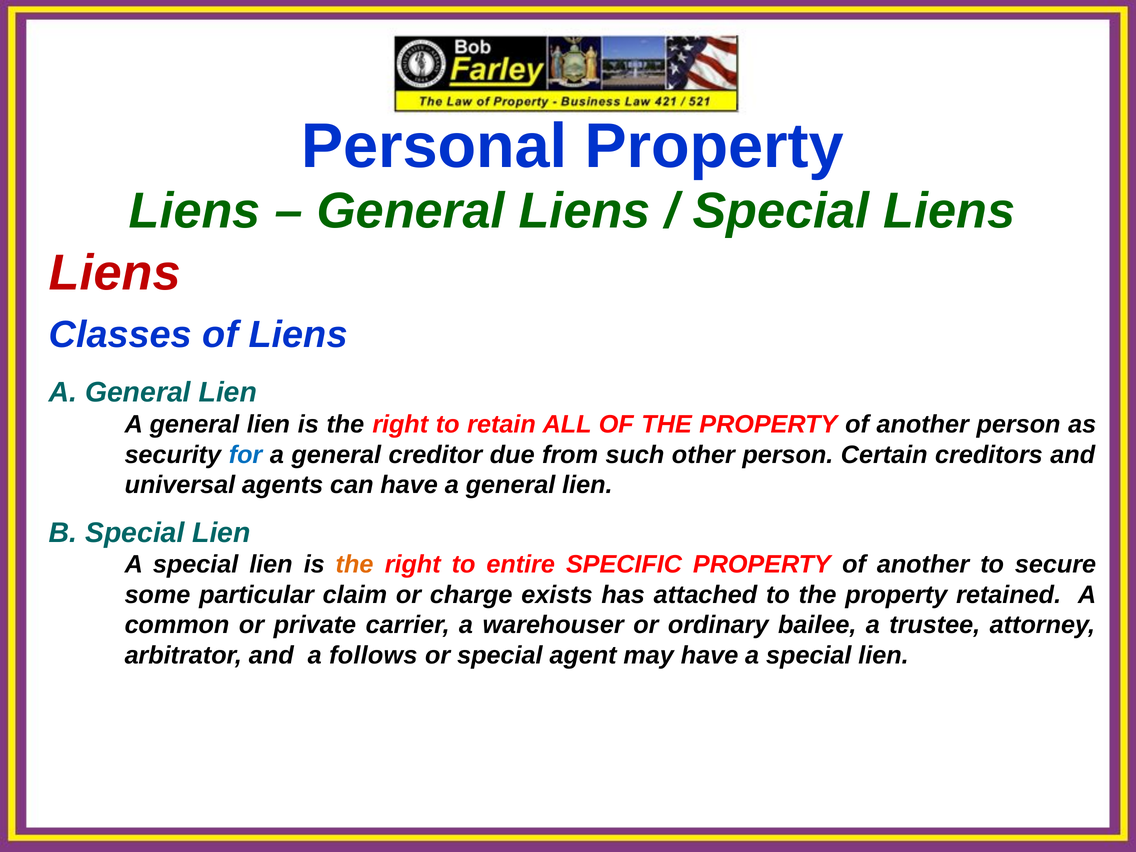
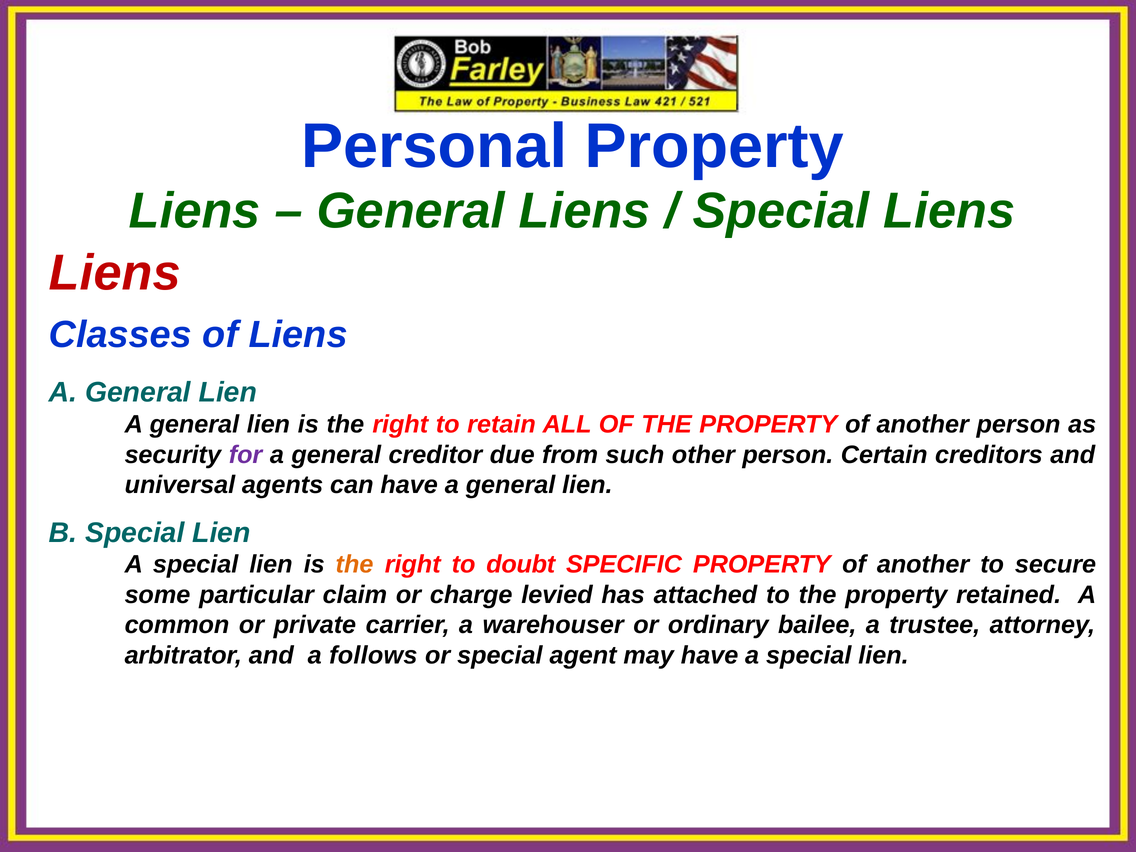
for colour: blue -> purple
entire: entire -> doubt
exists: exists -> levied
